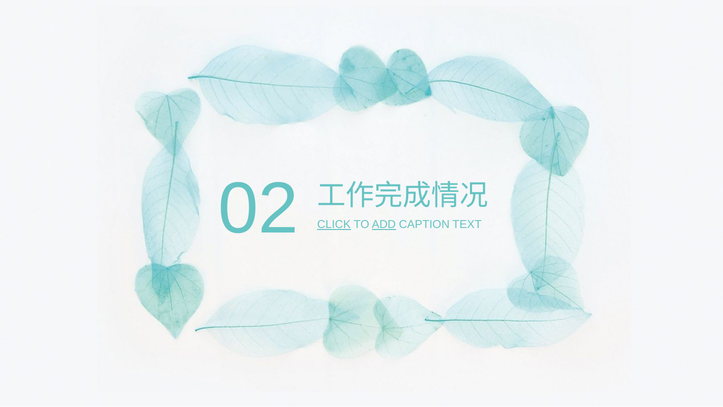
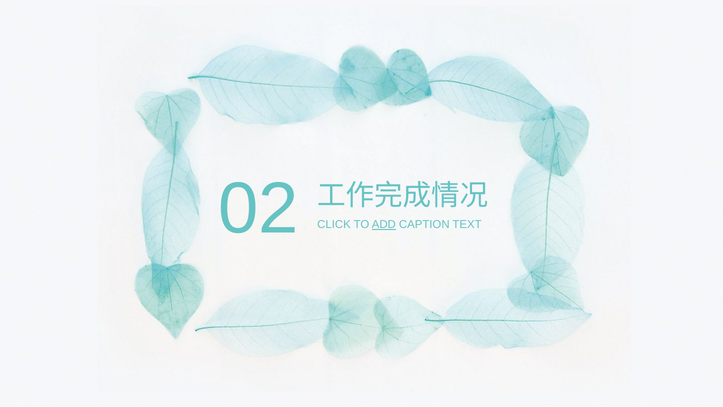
CLICK underline: present -> none
